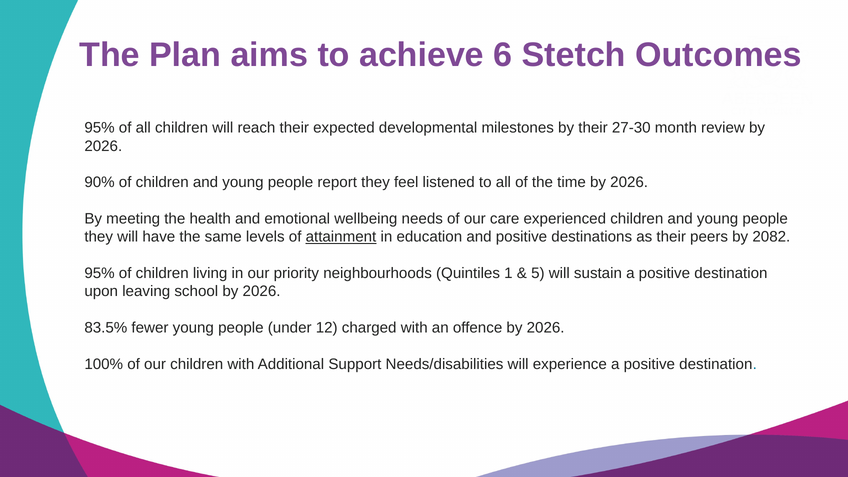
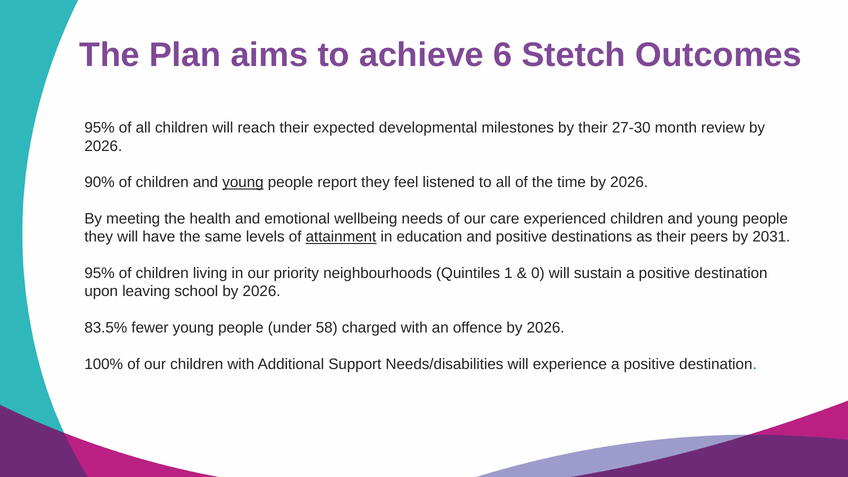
young at (243, 182) underline: none -> present
2082: 2082 -> 2031
5: 5 -> 0
12: 12 -> 58
